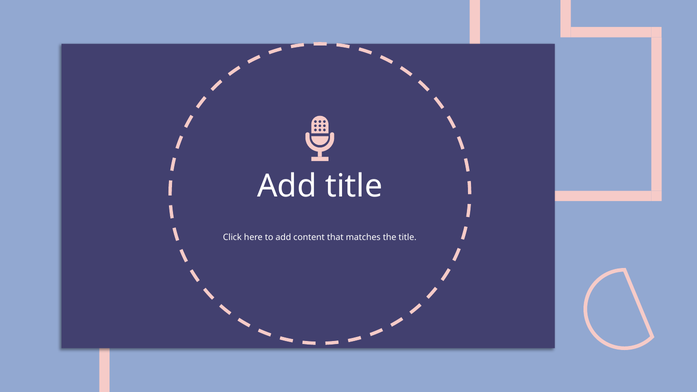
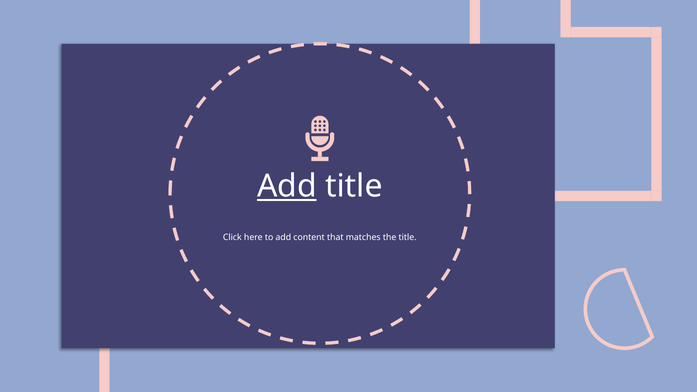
Add at (287, 186) underline: none -> present
